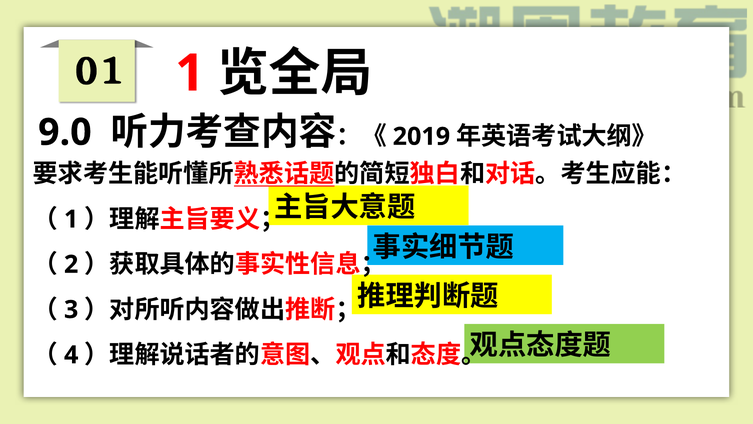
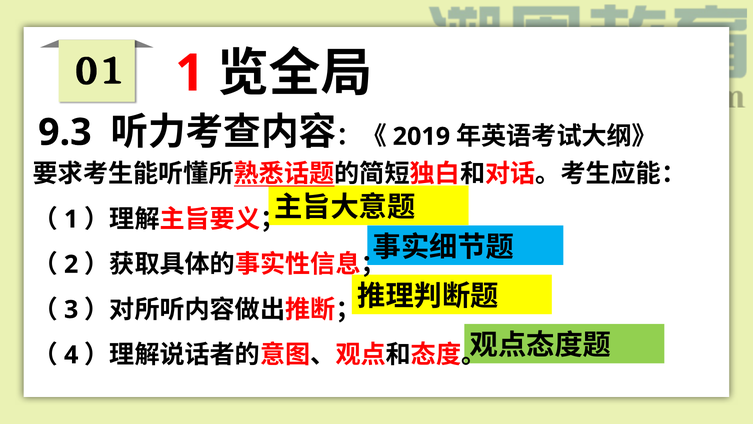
9.0: 9.0 -> 9.3
